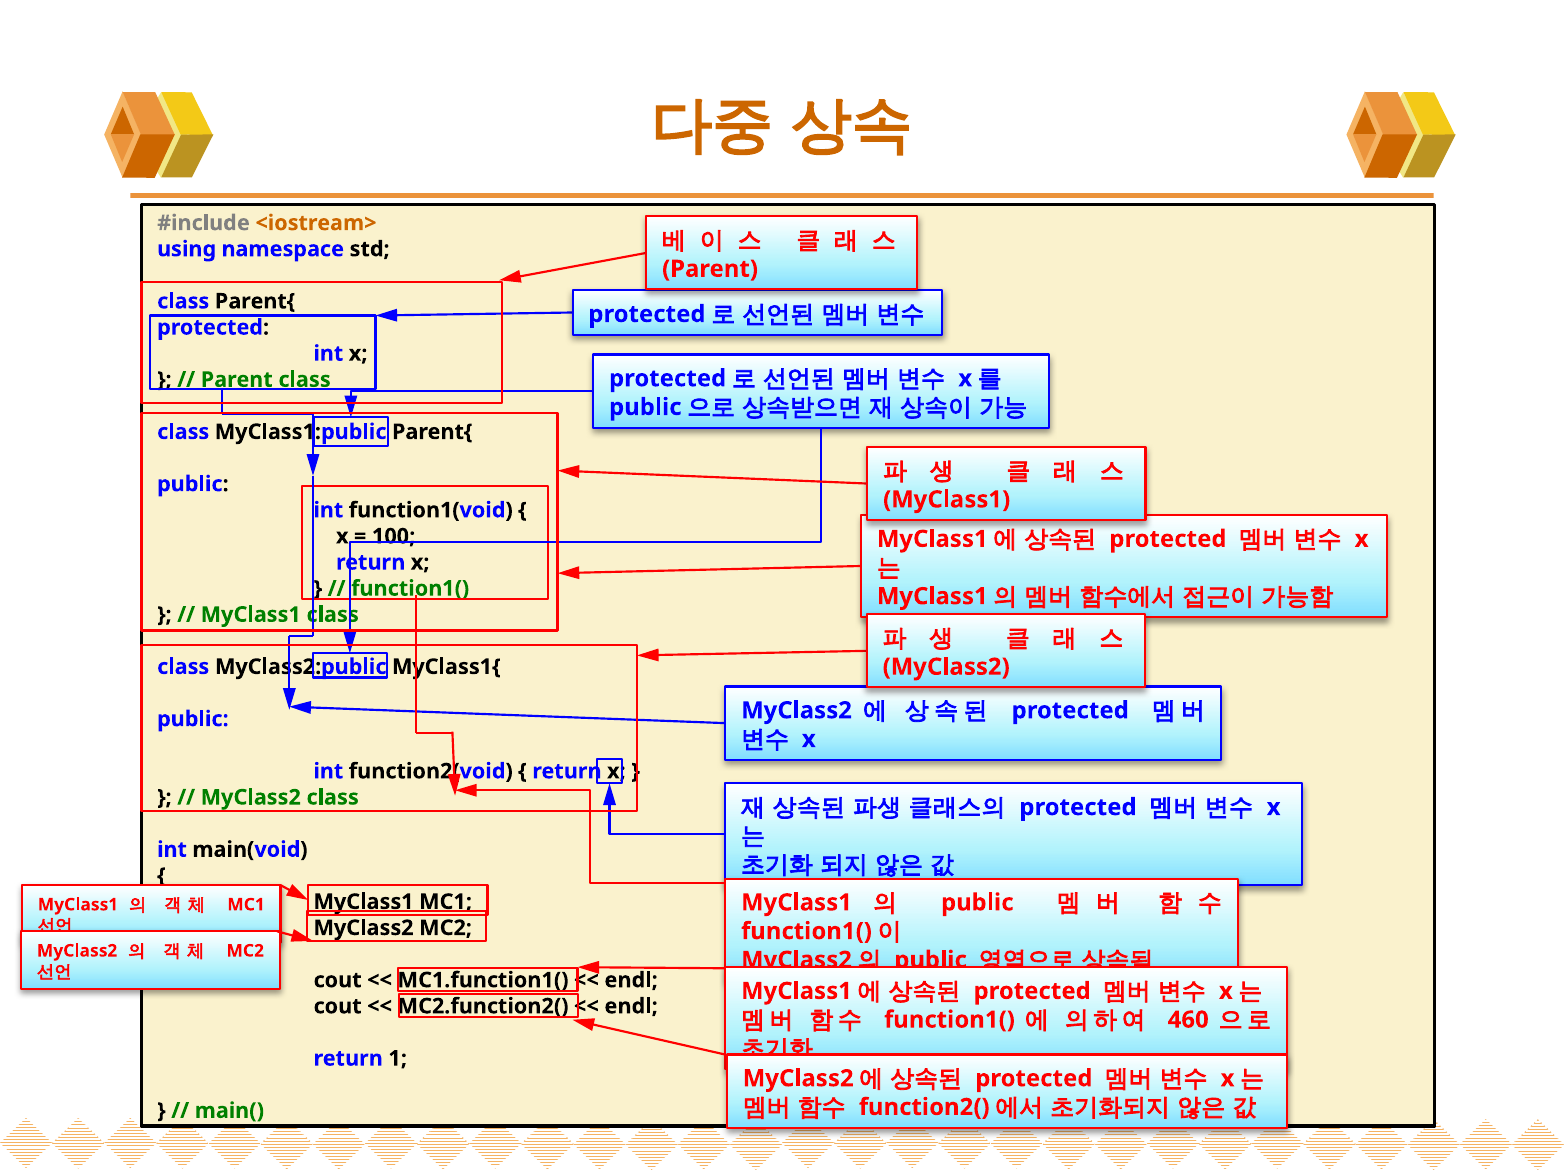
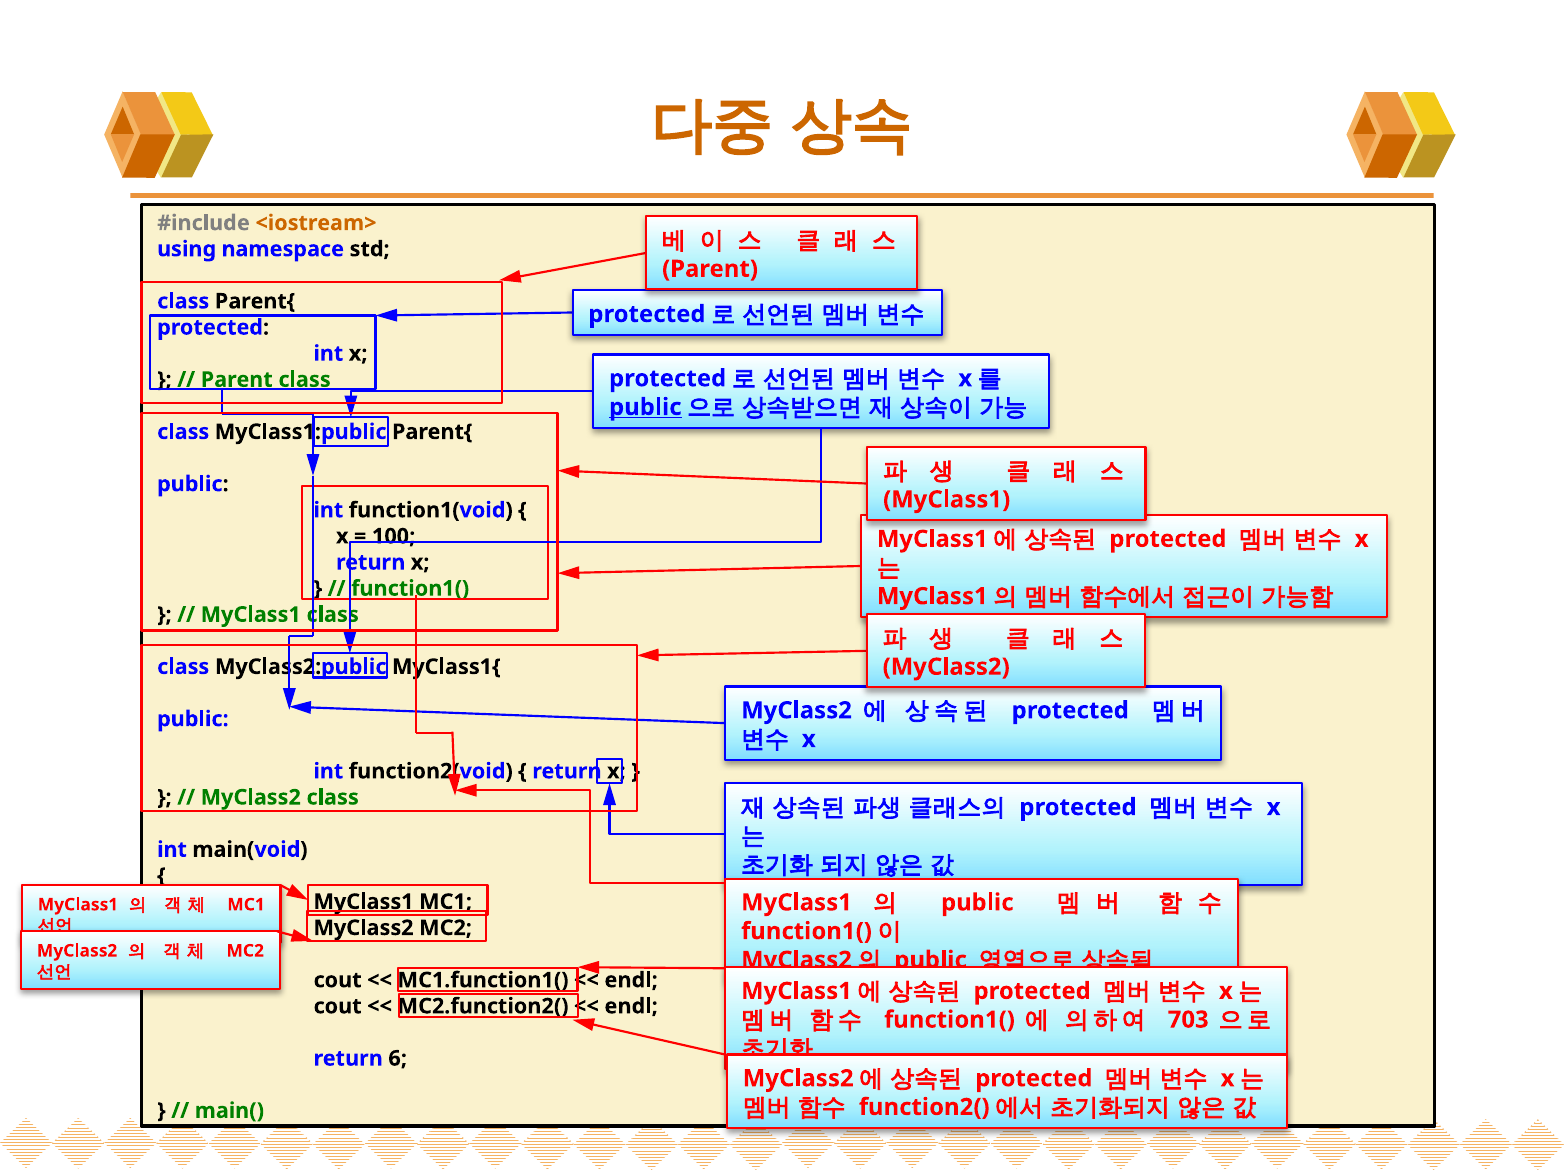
public at (645, 407) underline: none -> present
460: 460 -> 703
1: 1 -> 6
